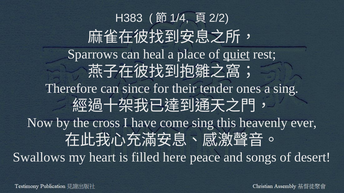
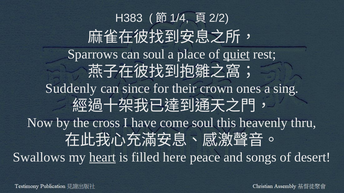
can heal: heal -> soul
Therefore: Therefore -> Suddenly
tender: tender -> crown
come sing: sing -> soul
ever: ever -> thru
heart underline: none -> present
